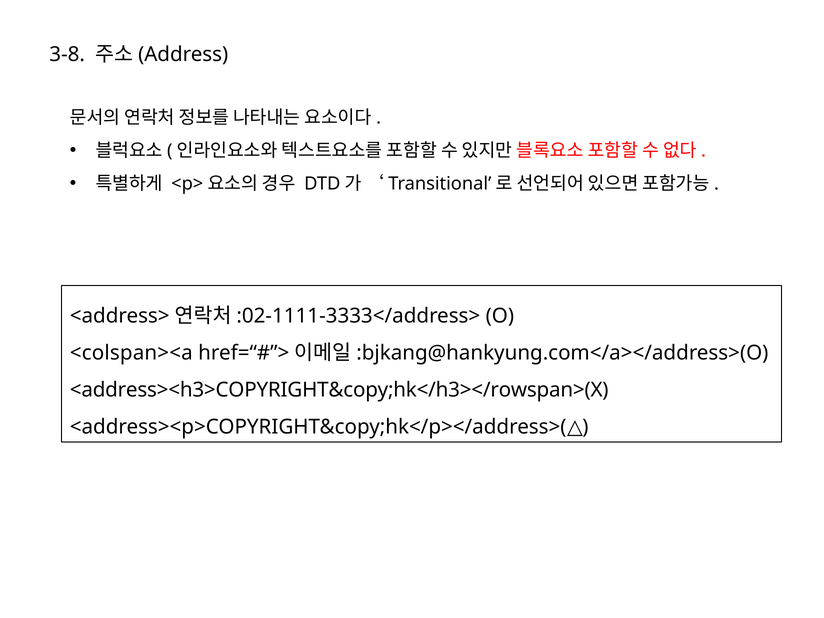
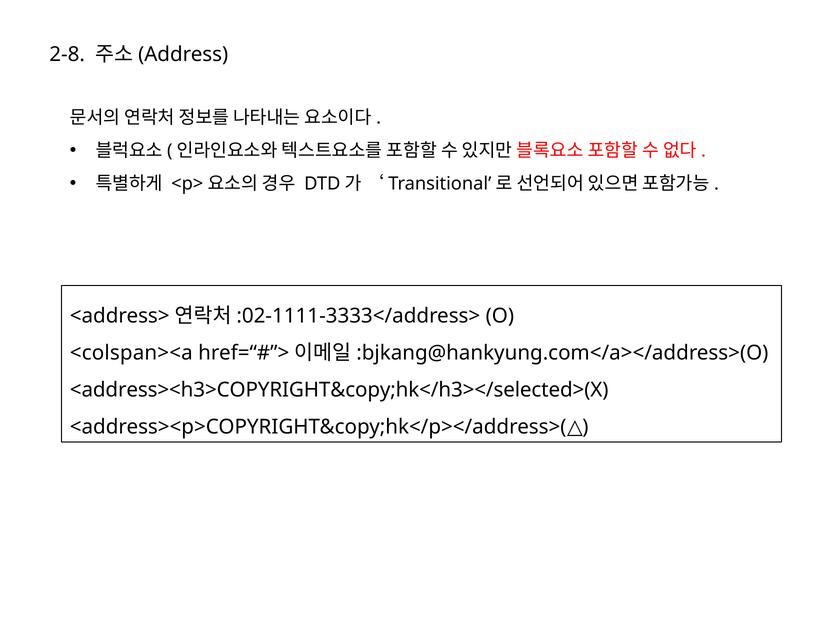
3-8: 3-8 -> 2-8
<address><h3>COPYRIGHT&copy;hk</h3></rowspan>(X: <address><h3>COPYRIGHT&copy;hk</h3></rowspan>(X -> <address><h3>COPYRIGHT&copy;hk</h3></selected>(X
